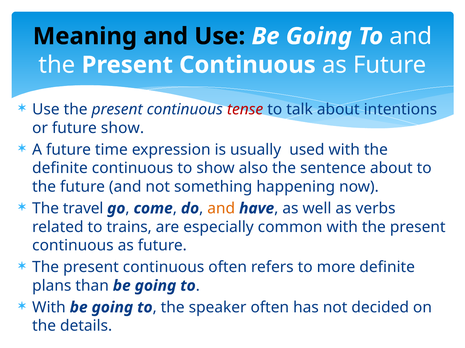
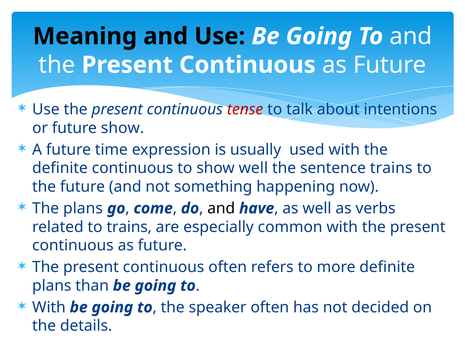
show also: also -> well
sentence about: about -> trains
The travel: travel -> plans
and at (221, 209) colour: orange -> black
